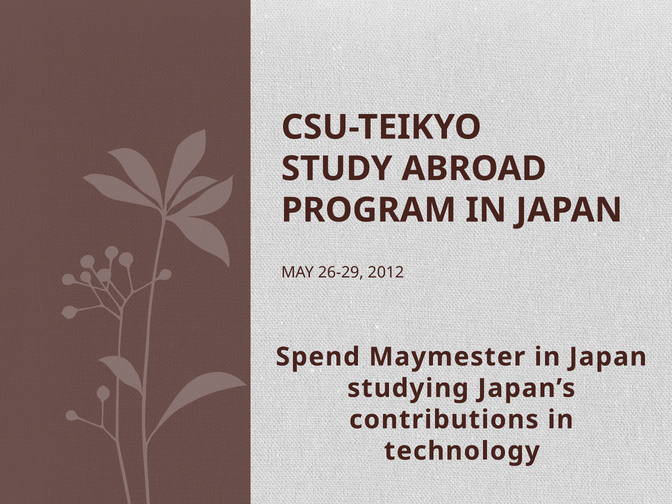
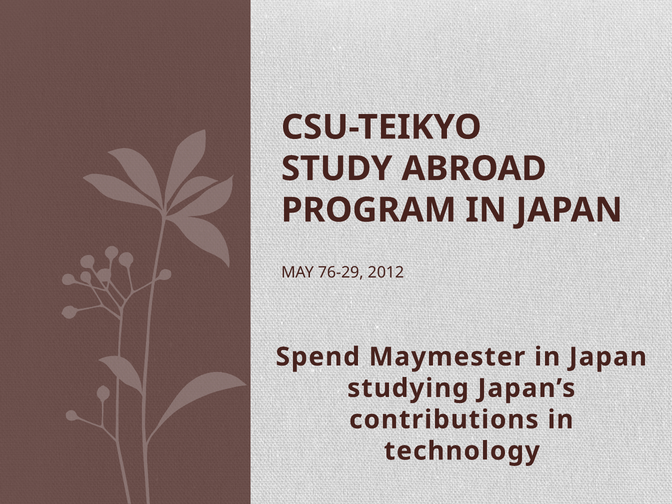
26-29: 26-29 -> 76-29
